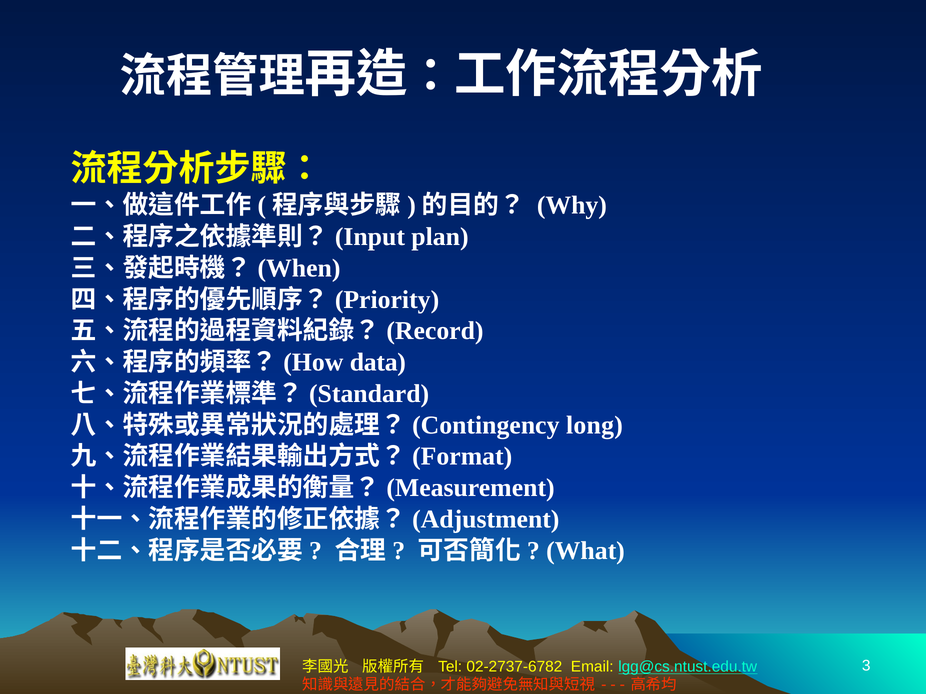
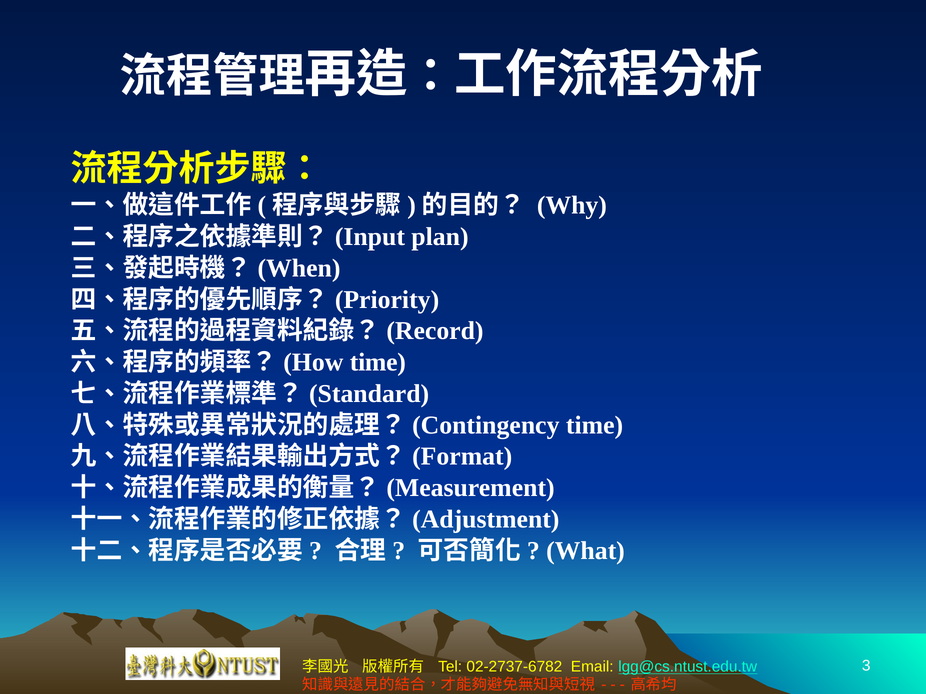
data at (378, 363): data -> time
long at (594, 425): long -> time
